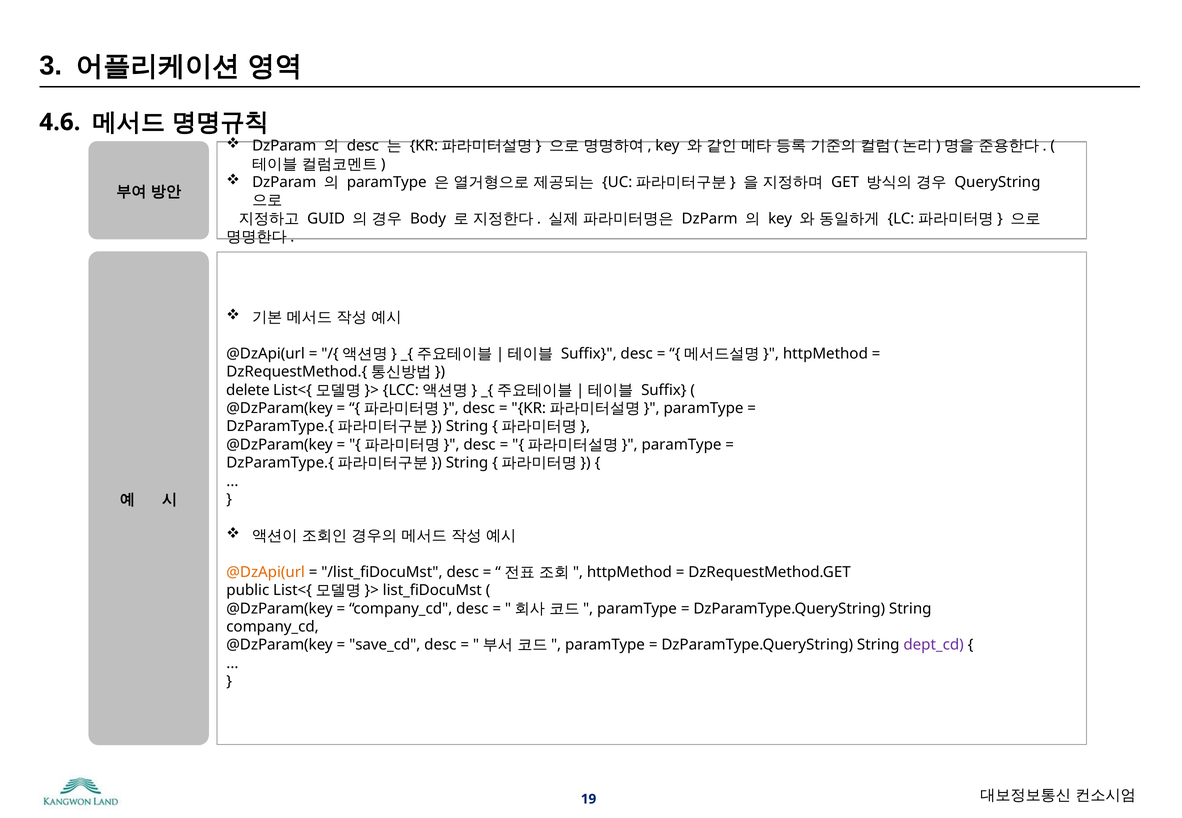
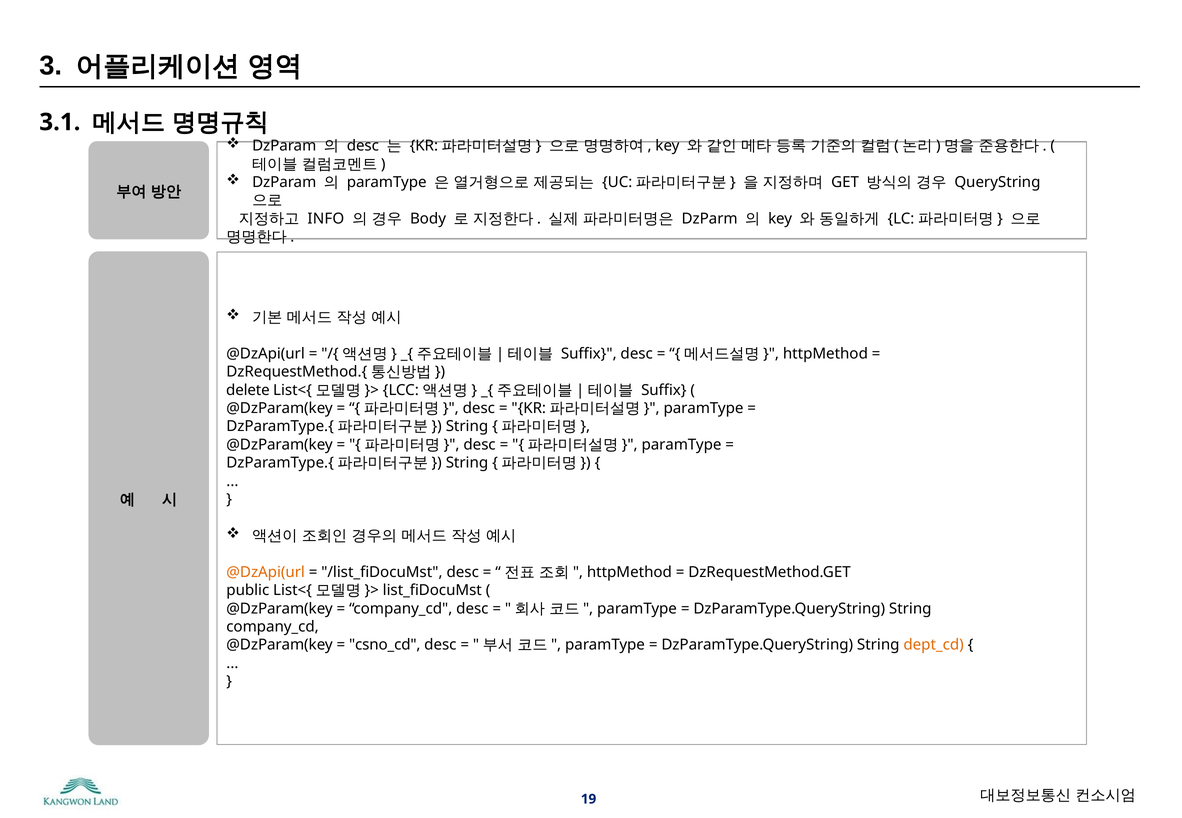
4.6: 4.6 -> 3.1
GUID: GUID -> INFO
save_cd: save_cd -> csno_cd
dept_cd colour: purple -> orange
